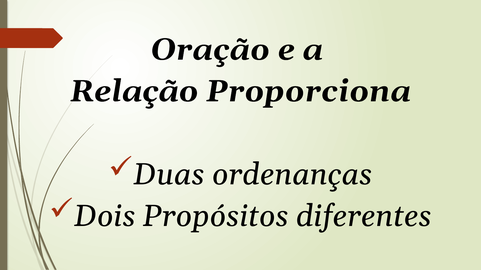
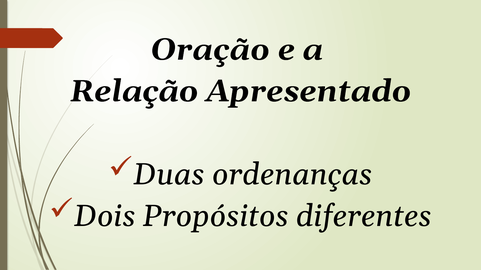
Proporciona: Proporciona -> Apresentado
